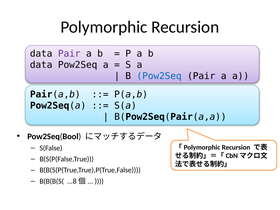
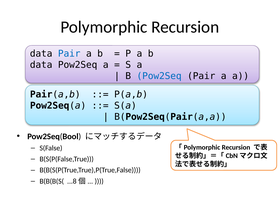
Pair at (69, 54) colour: purple -> blue
